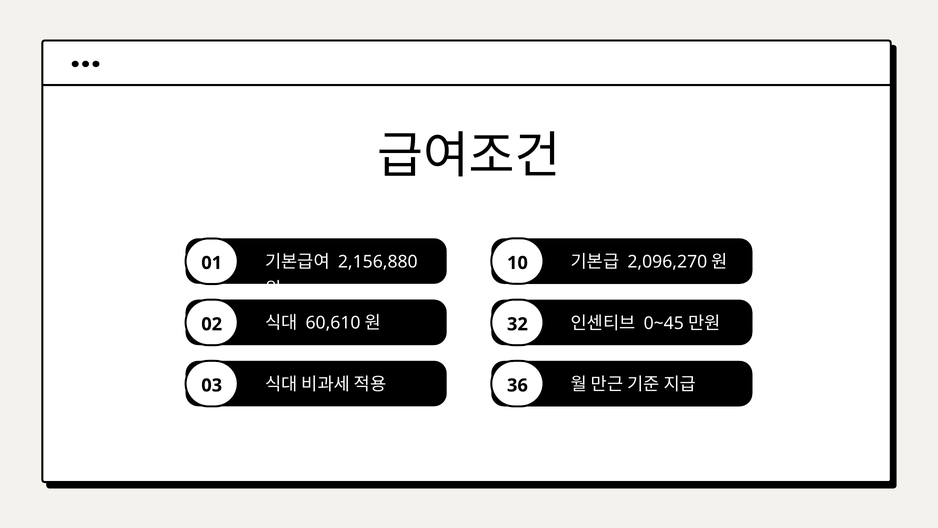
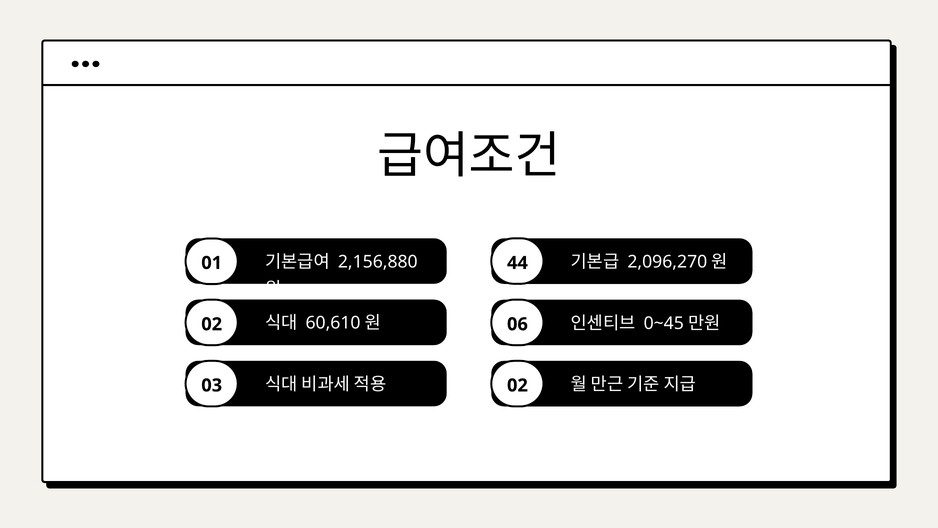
10: 10 -> 44
32: 32 -> 06
03 36: 36 -> 02
